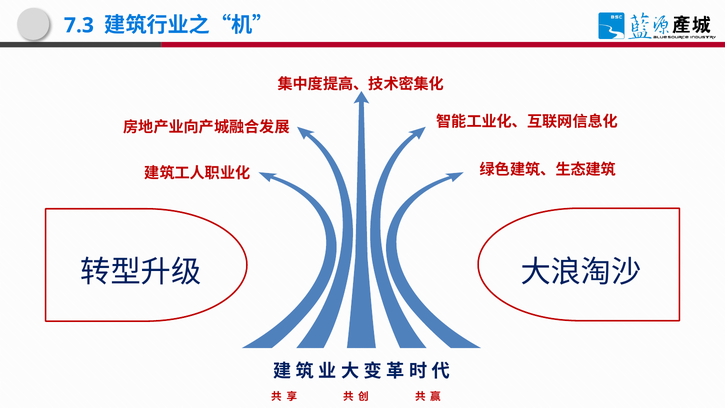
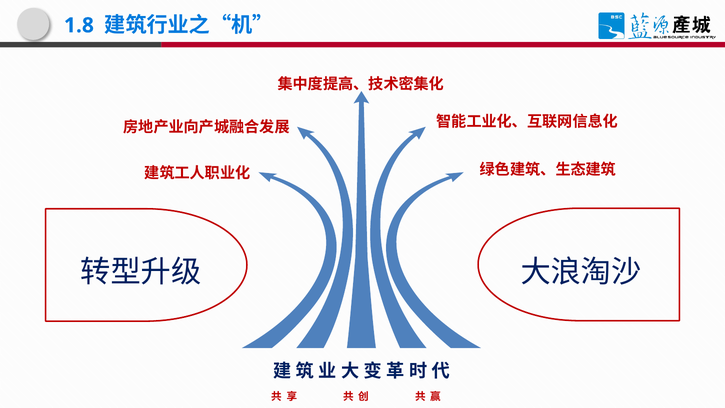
7.3: 7.3 -> 1.8
